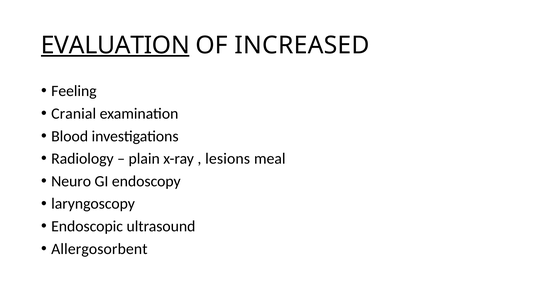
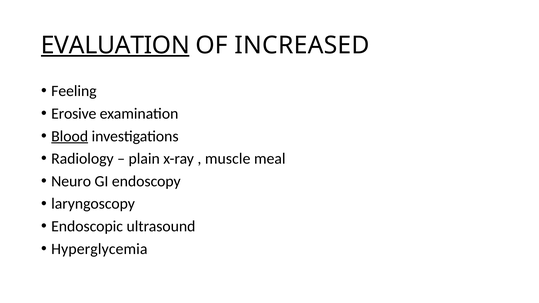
Cranial: Cranial -> Erosive
Blood underline: none -> present
lesions: lesions -> muscle
Allergosorbent: Allergosorbent -> Hyperglycemia
